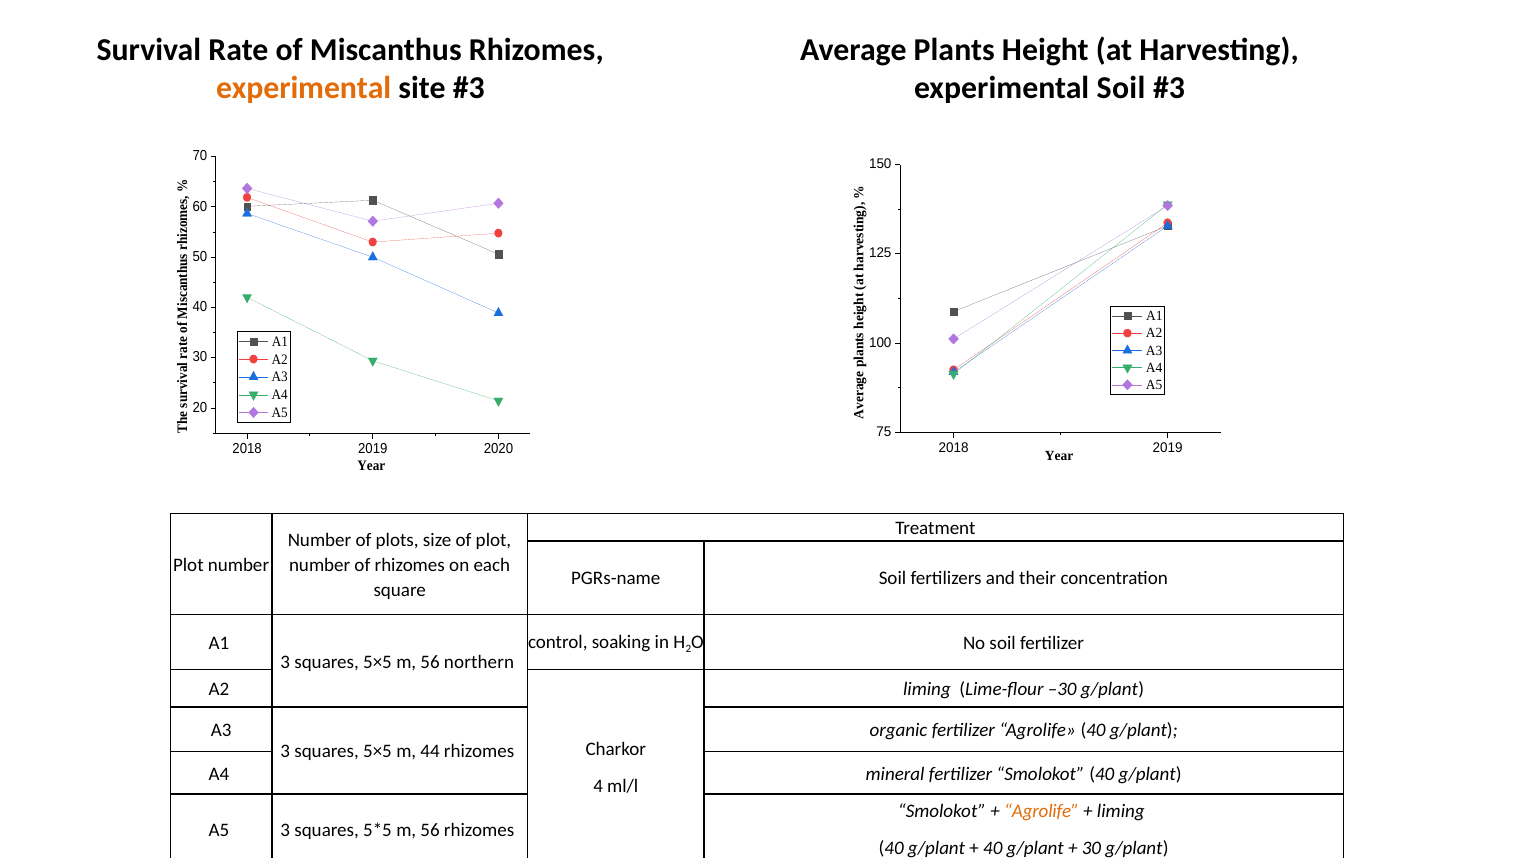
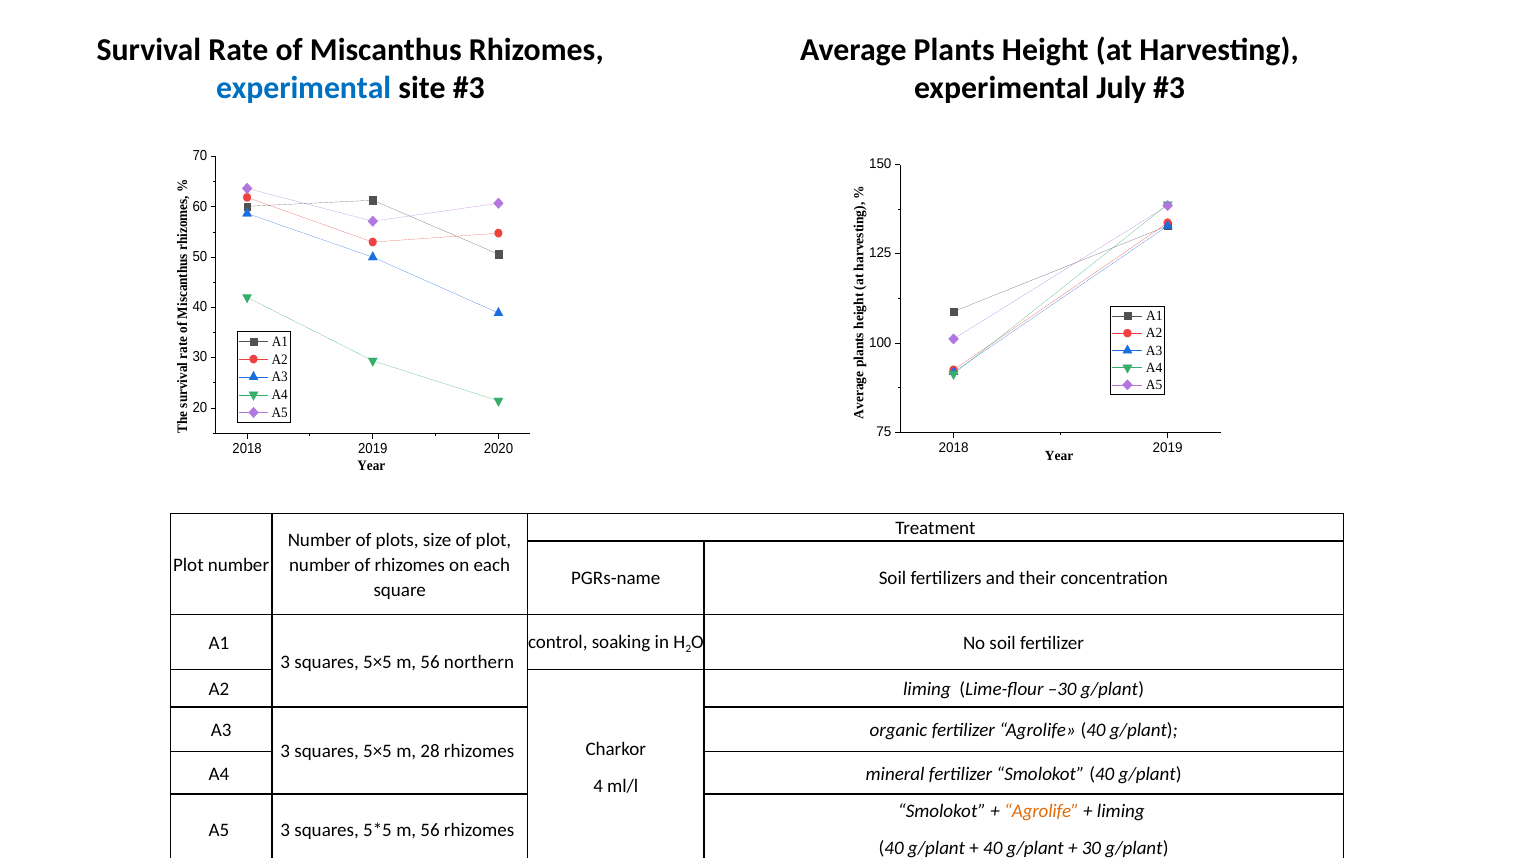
experimental at (304, 88) colour: orange -> blue
experimental Soil: Soil -> July
44: 44 -> 28
